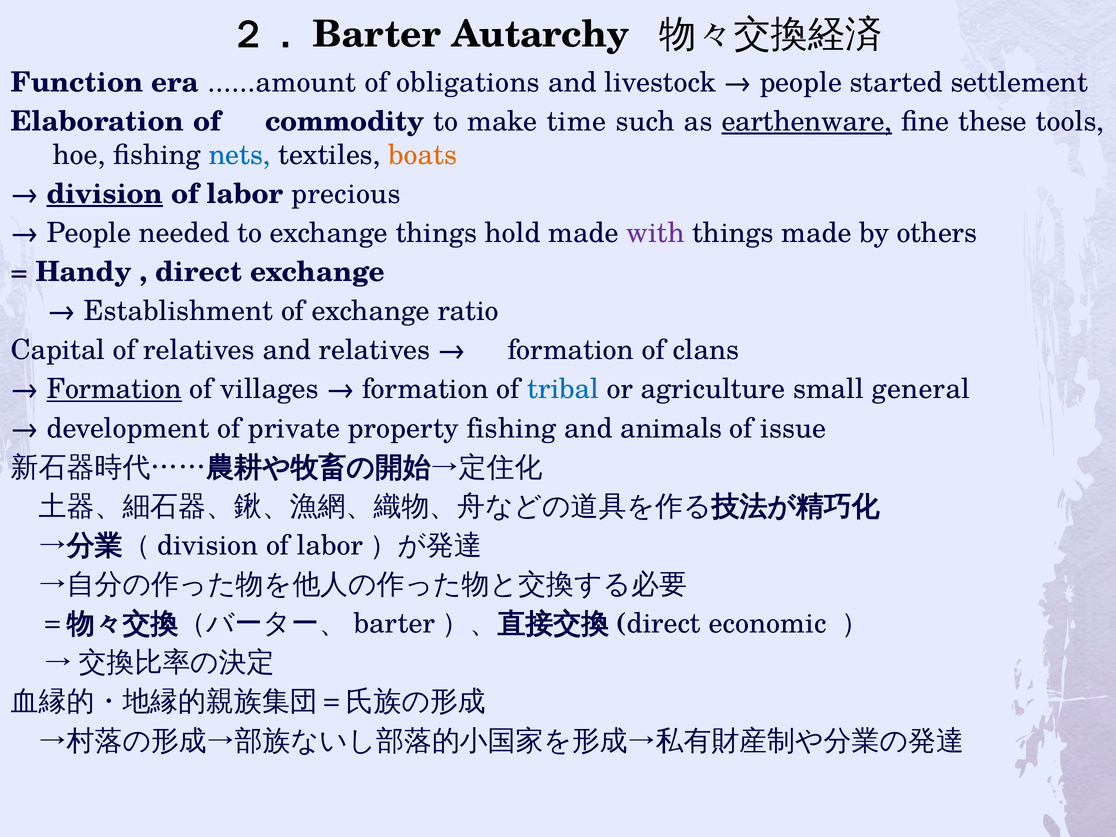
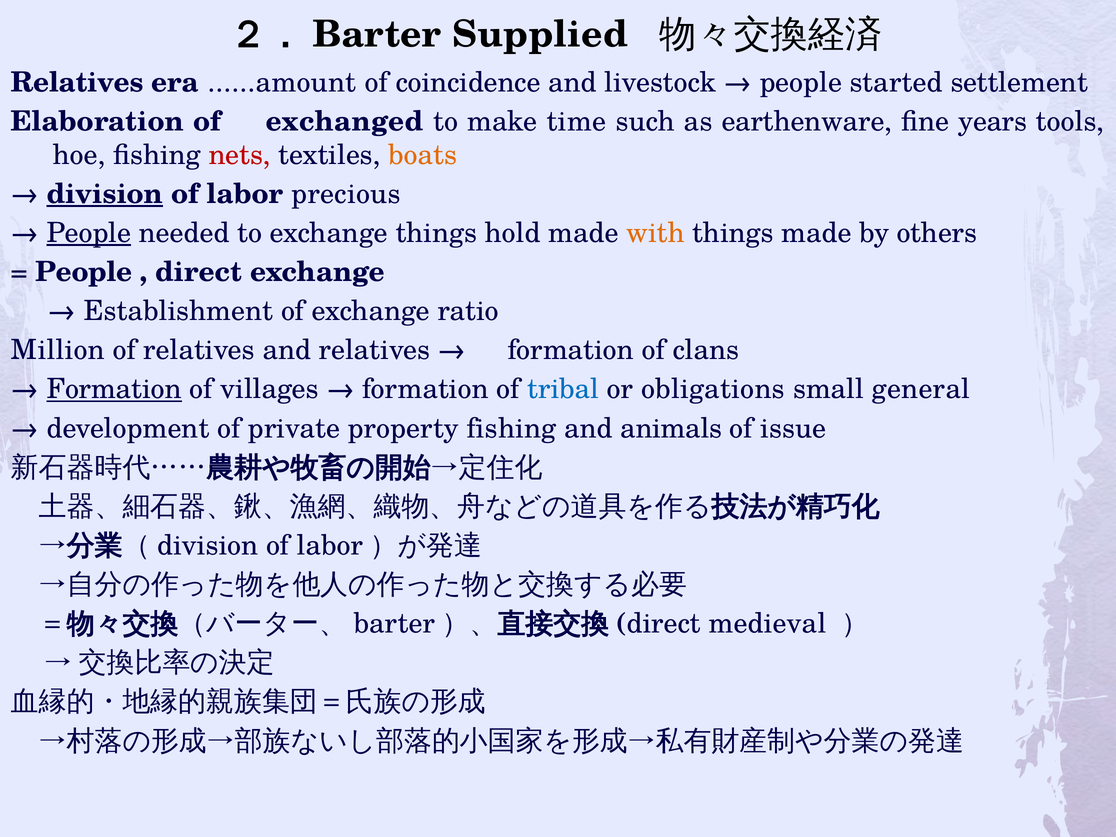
Autarchy: Autarchy -> Supplied
Function at (77, 82): Function -> Relatives
obligations: obligations -> coincidence
commodity: commodity -> exchanged
earthenware underline: present -> none
these: these -> years
nets colour: blue -> red
People at (89, 233) underline: none -> present
with colour: purple -> orange
Handy at (84, 272): Handy -> People
Capital: Capital -> Million
agriculture: agriculture -> obligations
economic: economic -> medieval
